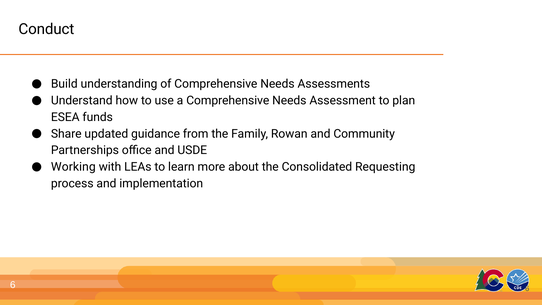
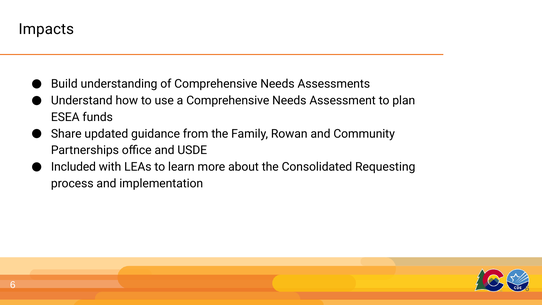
Conduct: Conduct -> Impacts
Working: Working -> Included
